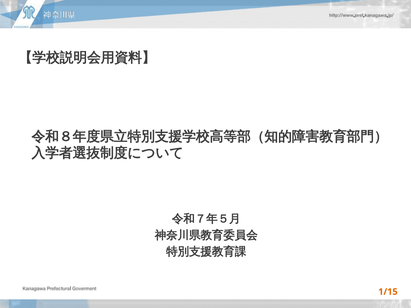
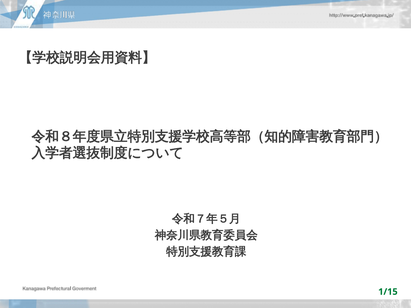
1/15 colour: orange -> green
